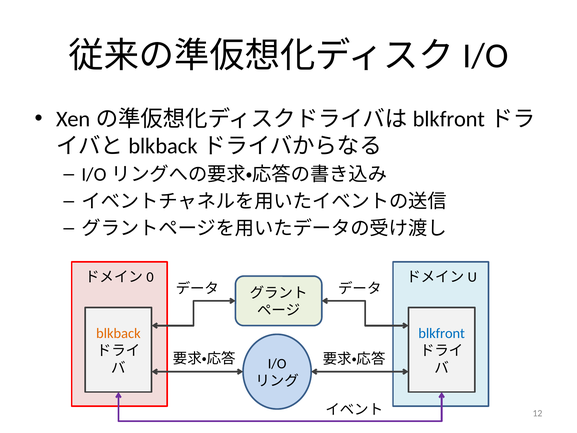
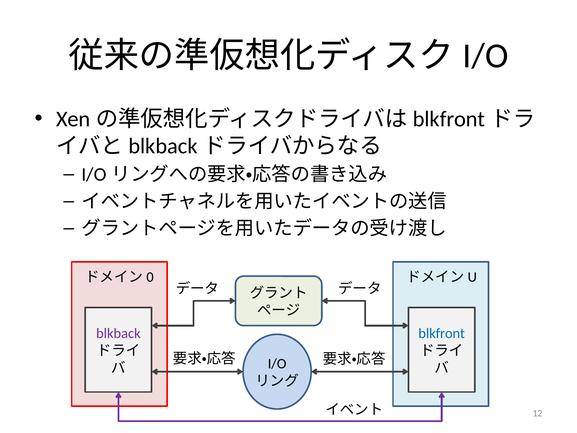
blkback colour: orange -> purple
